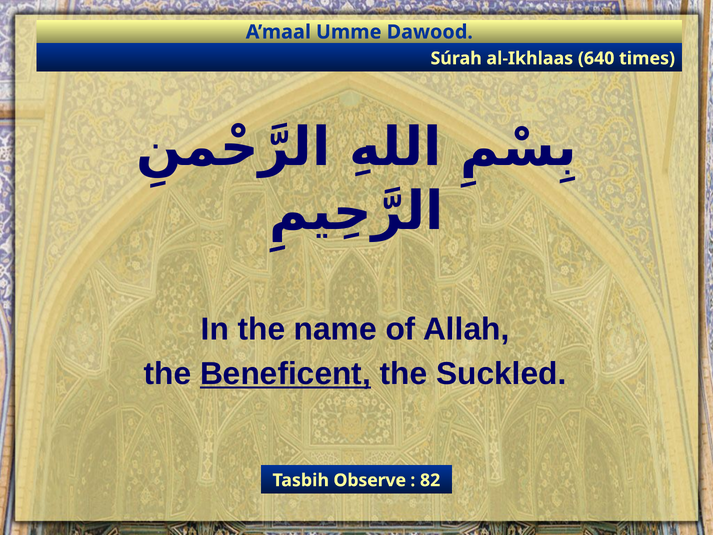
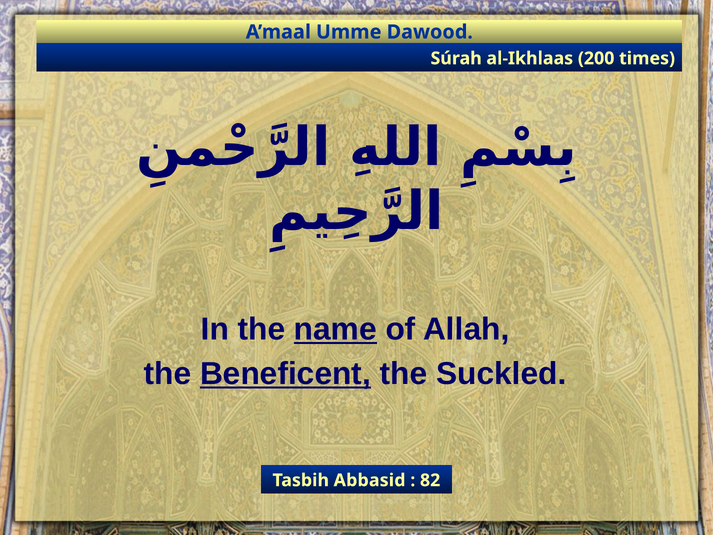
640: 640 -> 200
name underline: none -> present
Observe: Observe -> Abbasid
